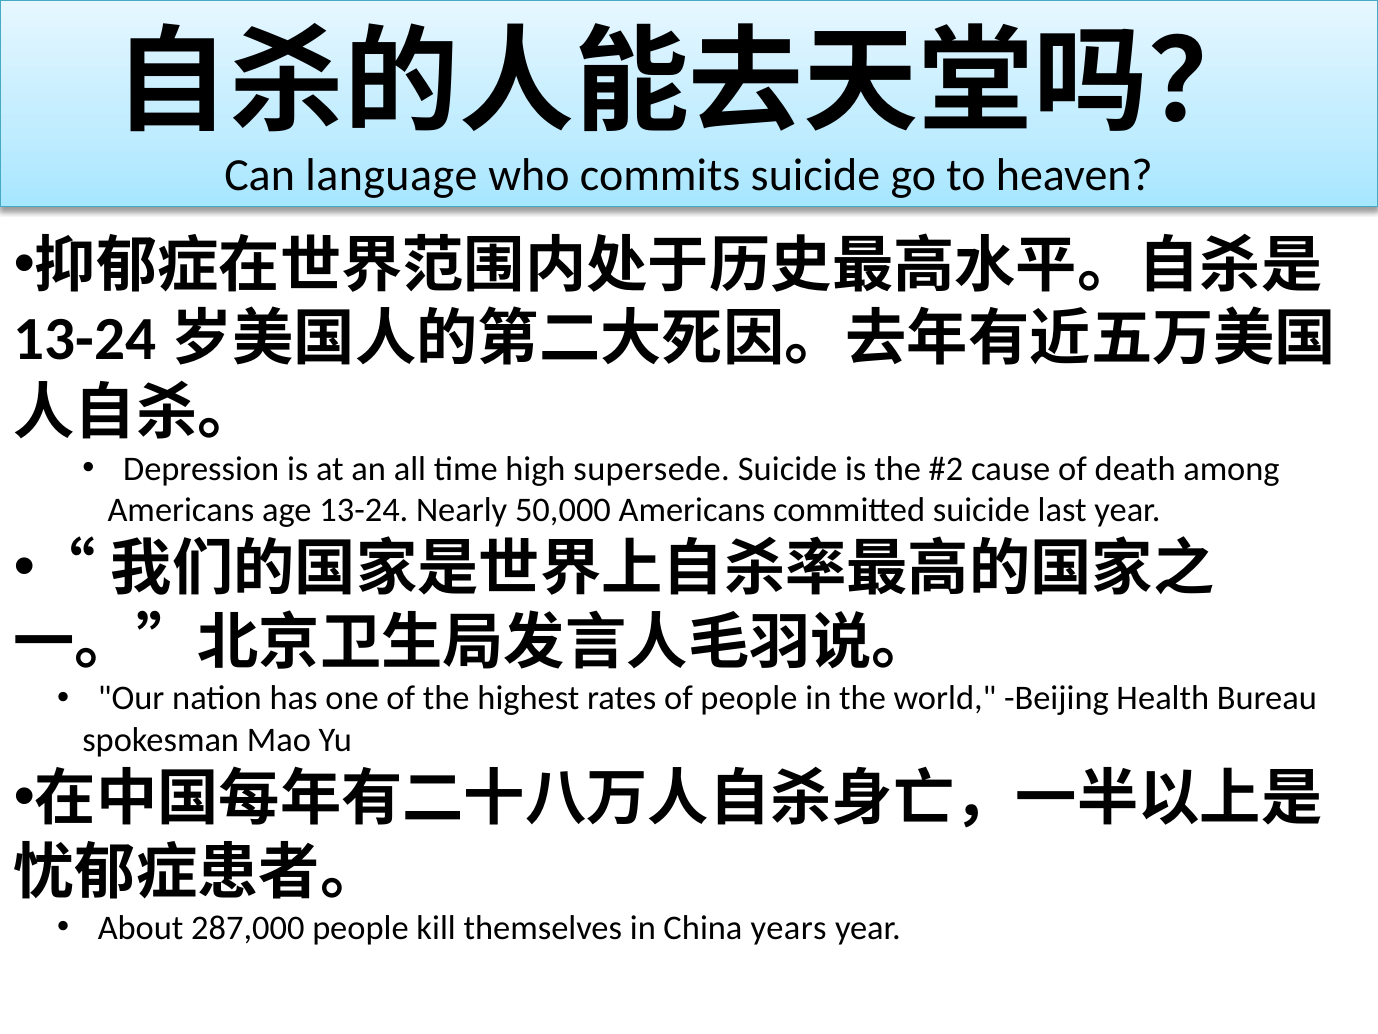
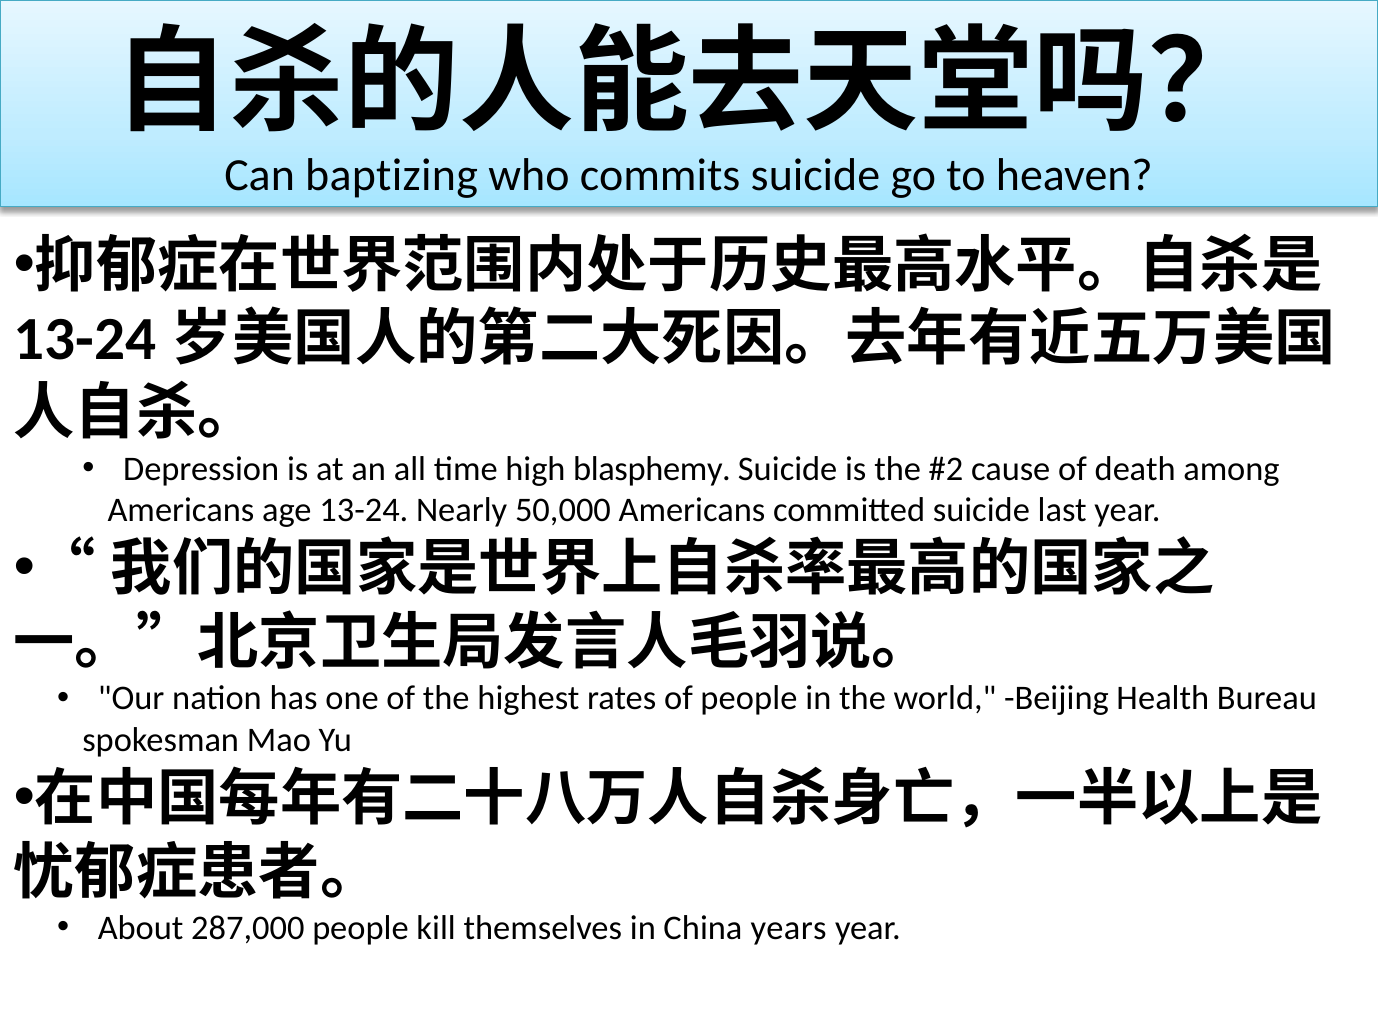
language: language -> baptizing
supersede: supersede -> blasphemy
